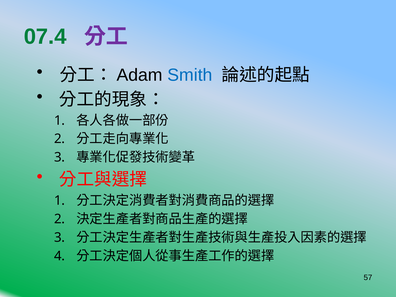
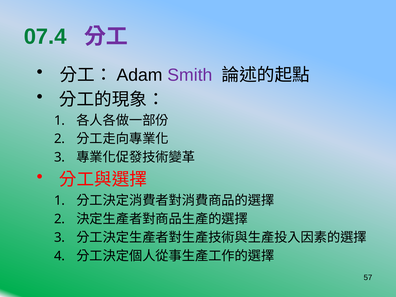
Smith colour: blue -> purple
